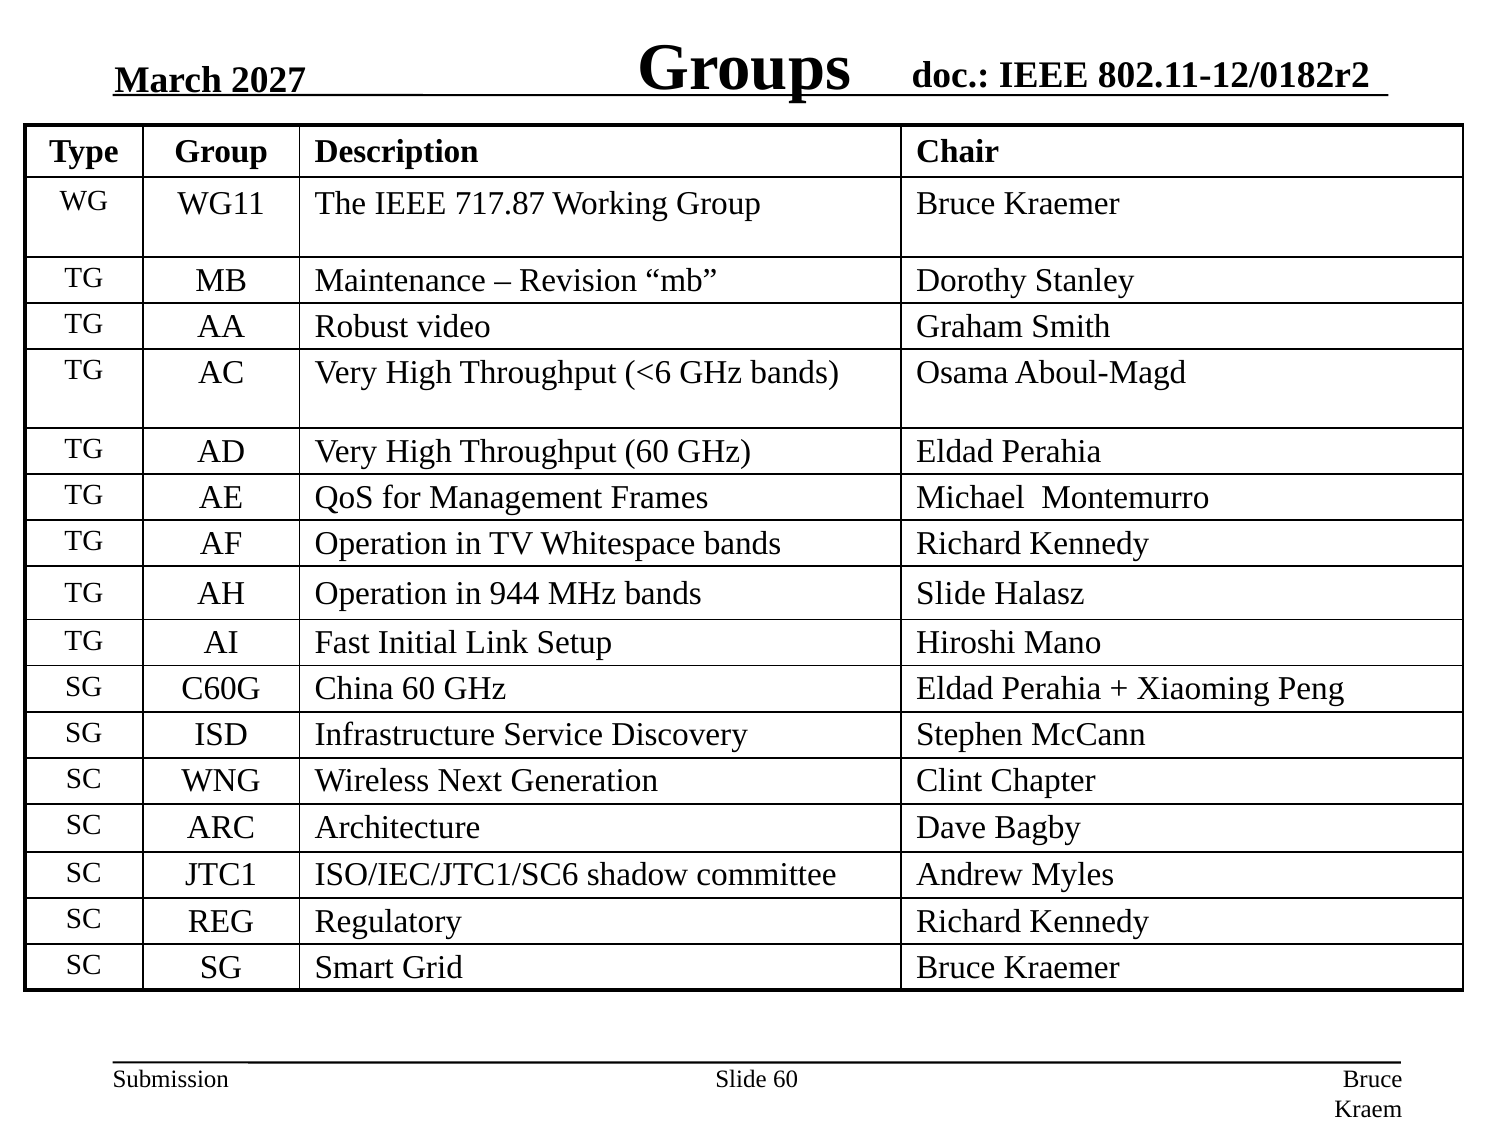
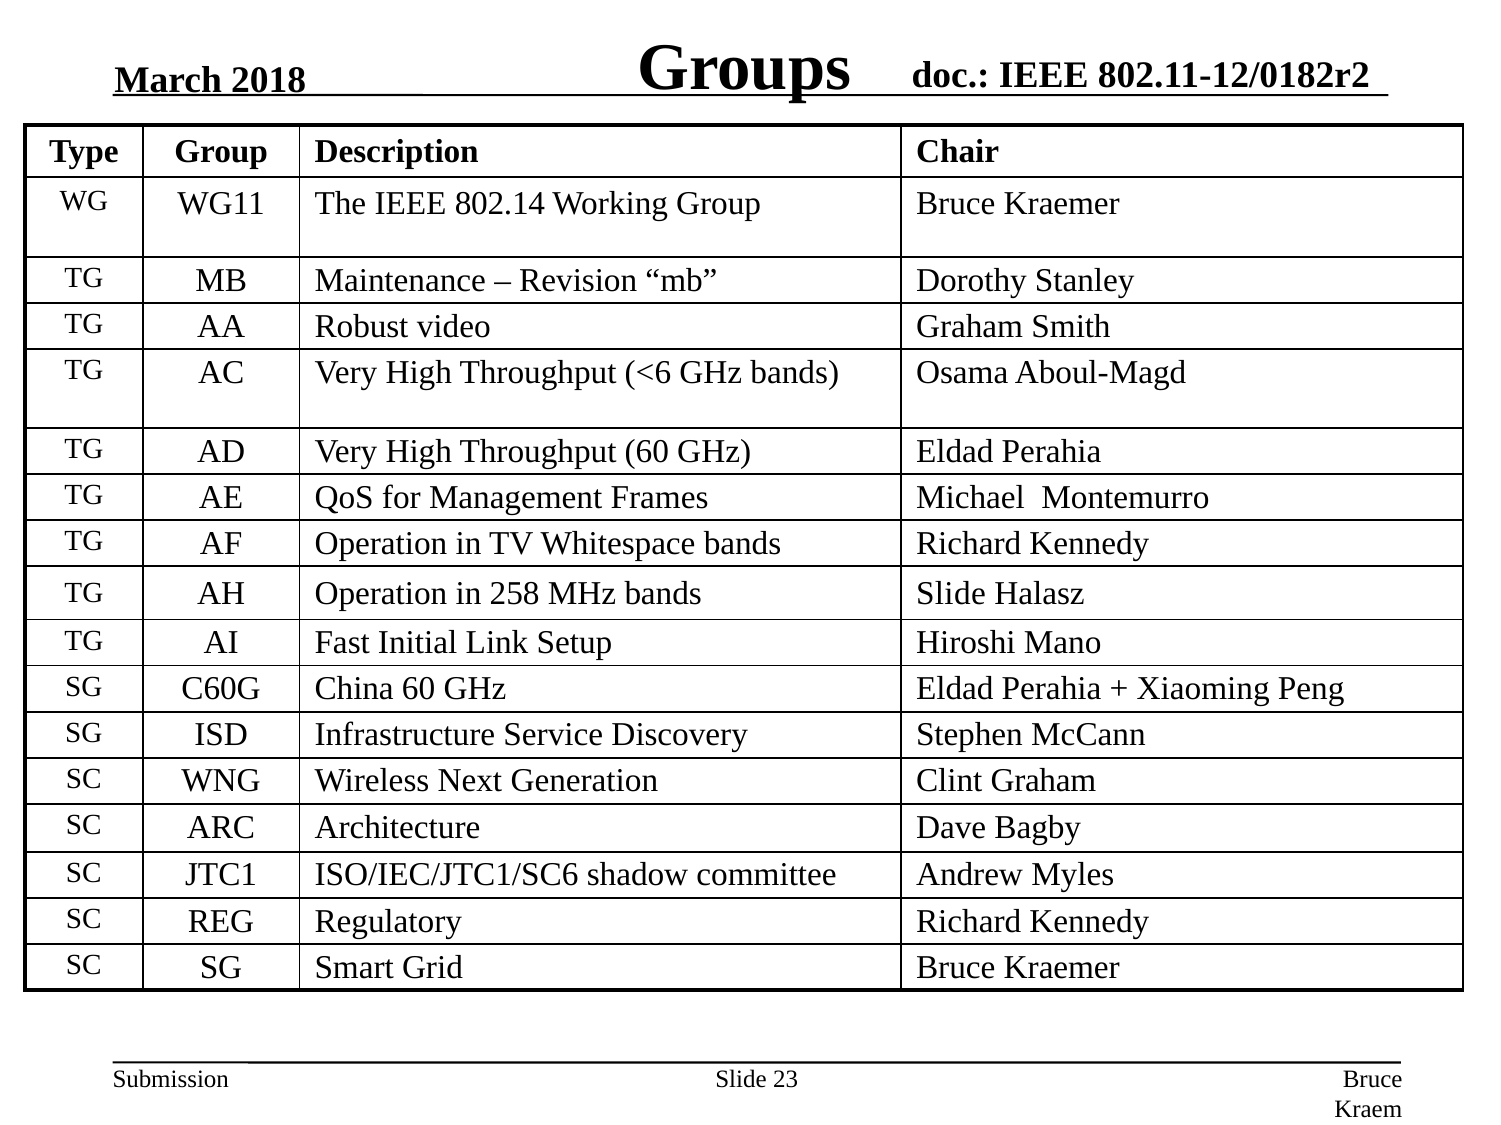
2027: 2027 -> 2018
717.87: 717.87 -> 802.14
944: 944 -> 258
Clint Chapter: Chapter -> Graham
Slide 60: 60 -> 23
